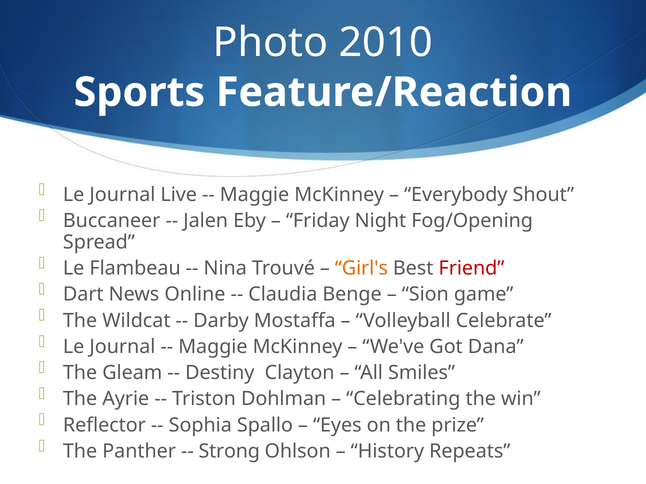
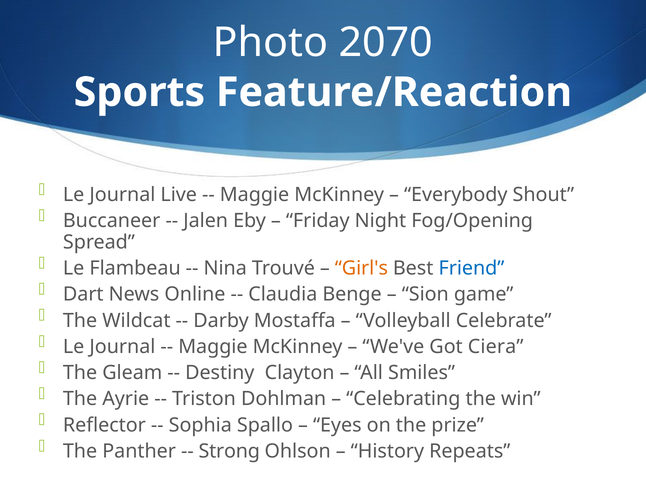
2010: 2010 -> 2070
Friend colour: red -> blue
Dana: Dana -> Ciera
